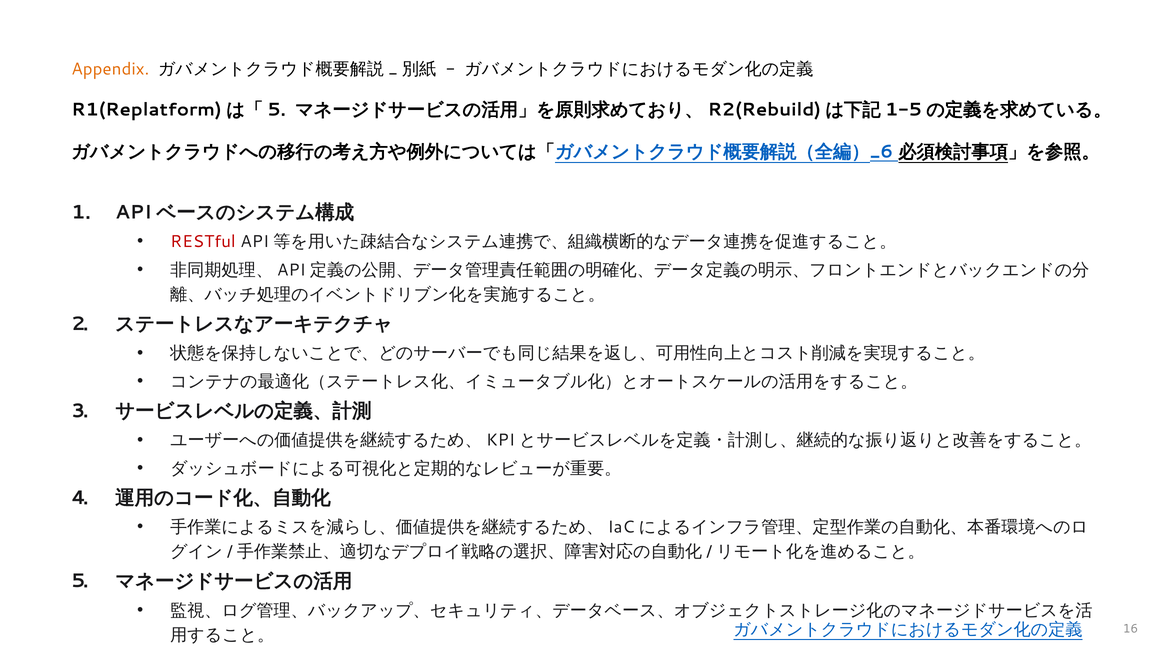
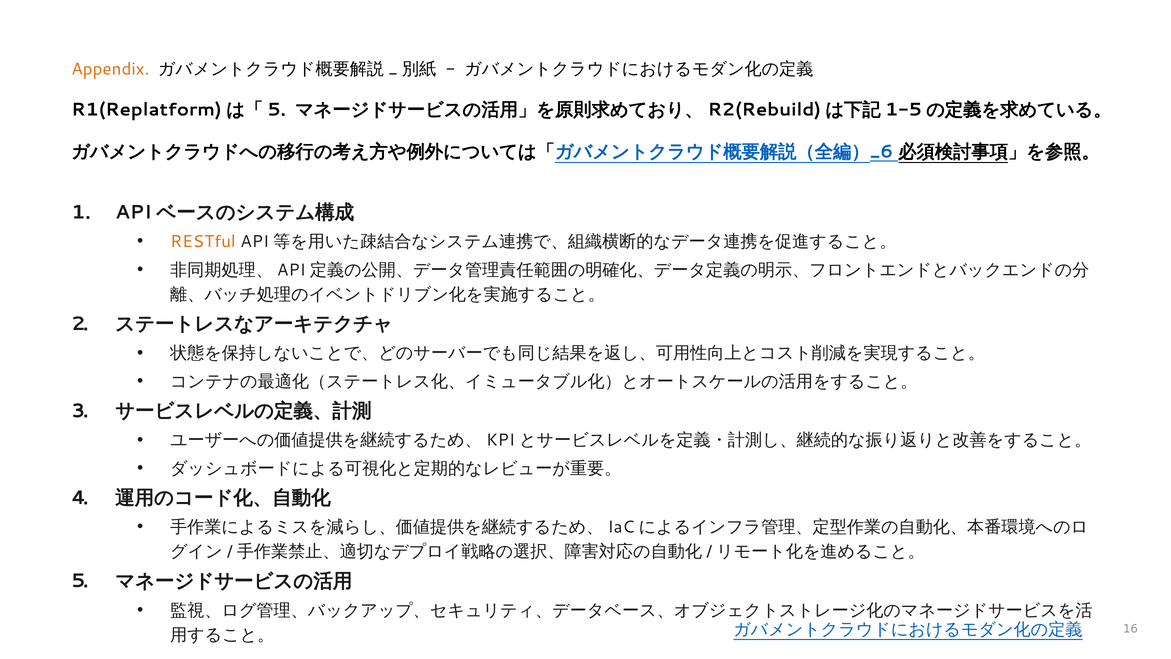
RESTful colour: red -> orange
